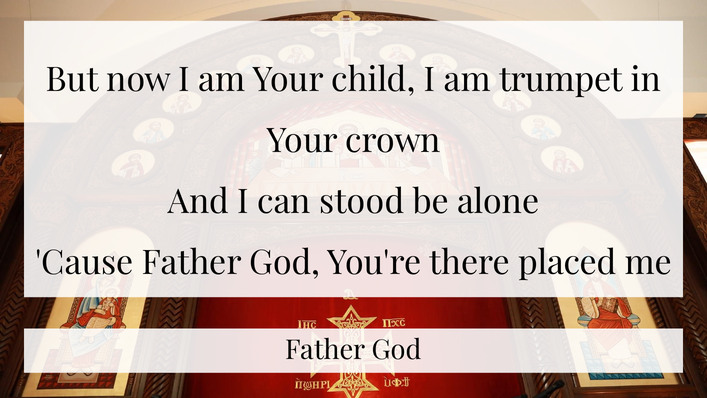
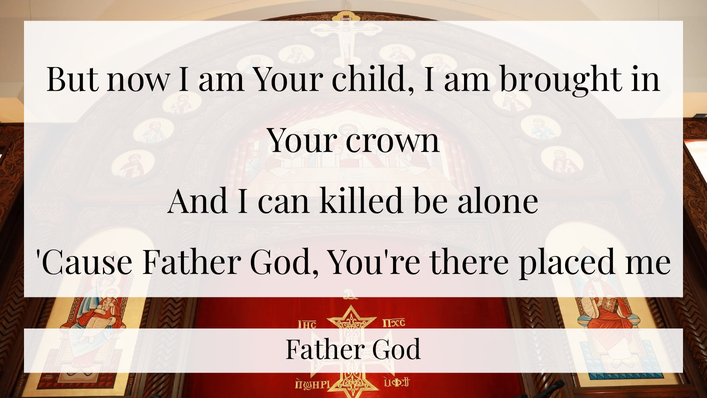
trumpet: trumpet -> brought
stood: stood -> killed
